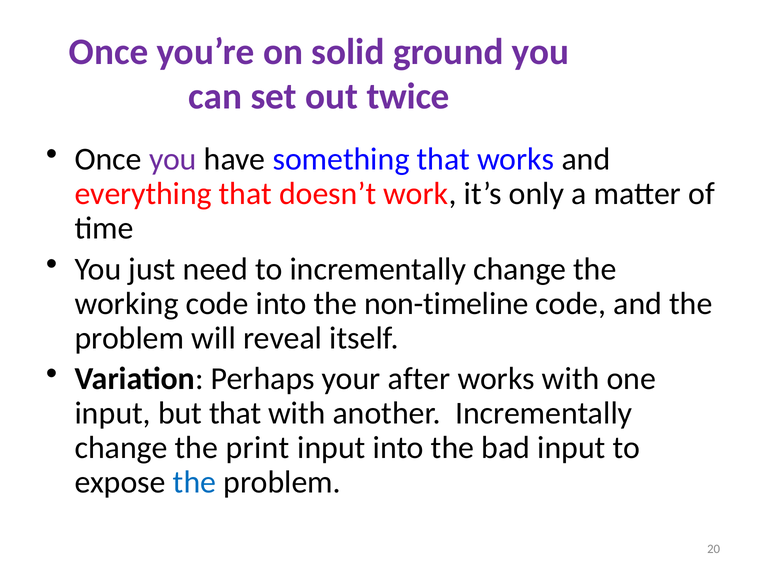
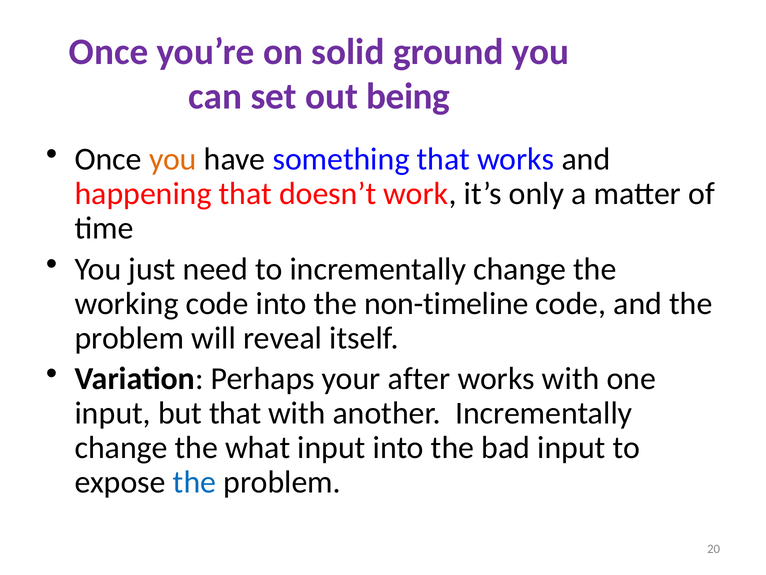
twice: twice -> being
you at (173, 159) colour: purple -> orange
everything: everything -> happening
print: print -> what
